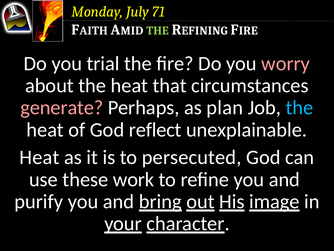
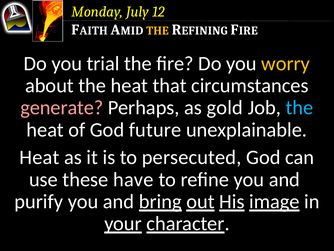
71: 71 -> 12
THE at (157, 31) colour: light green -> yellow
worry colour: pink -> yellow
plan: plan -> gold
reflect: reflect -> future
work: work -> have
